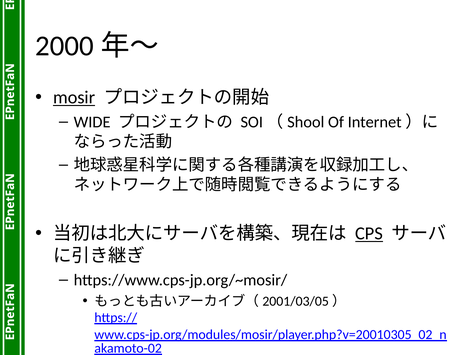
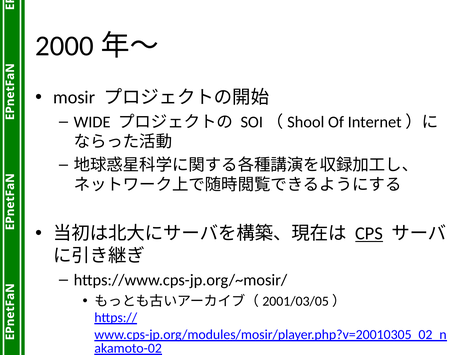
mosir underline: present -> none
